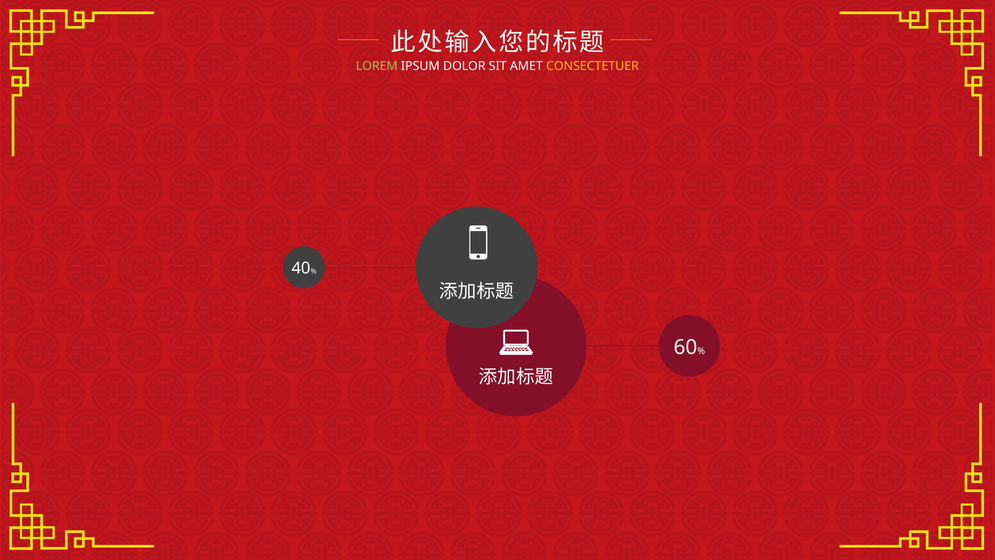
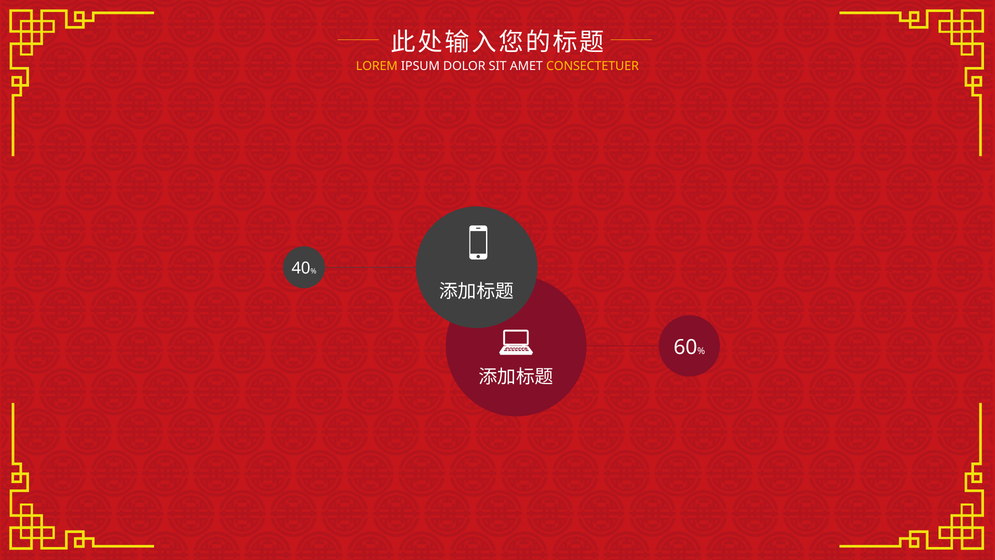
LOREM colour: light green -> yellow
